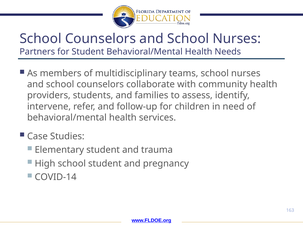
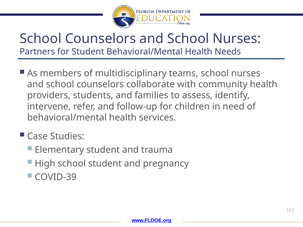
COVID-14: COVID-14 -> COVID-39
